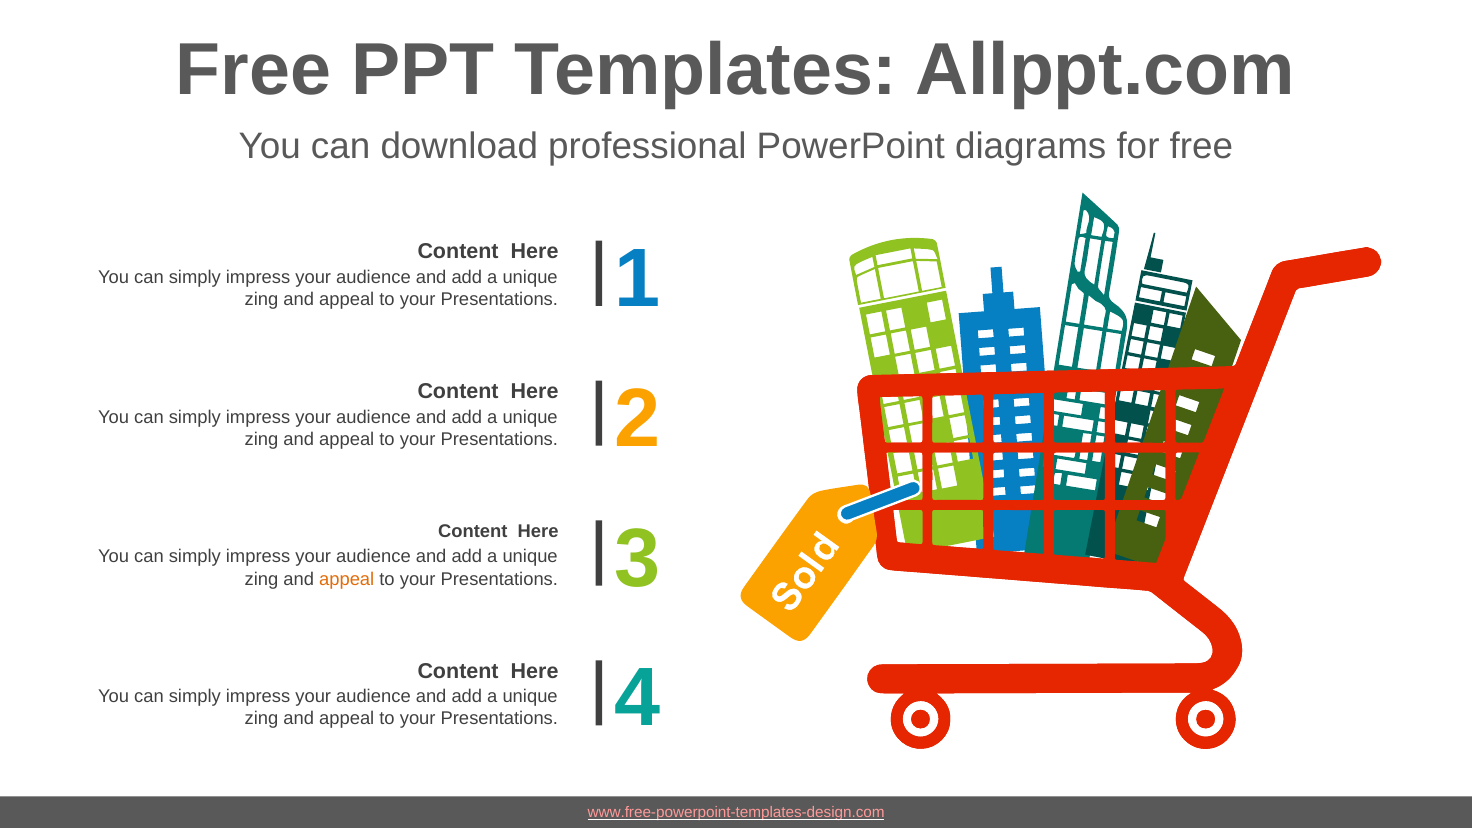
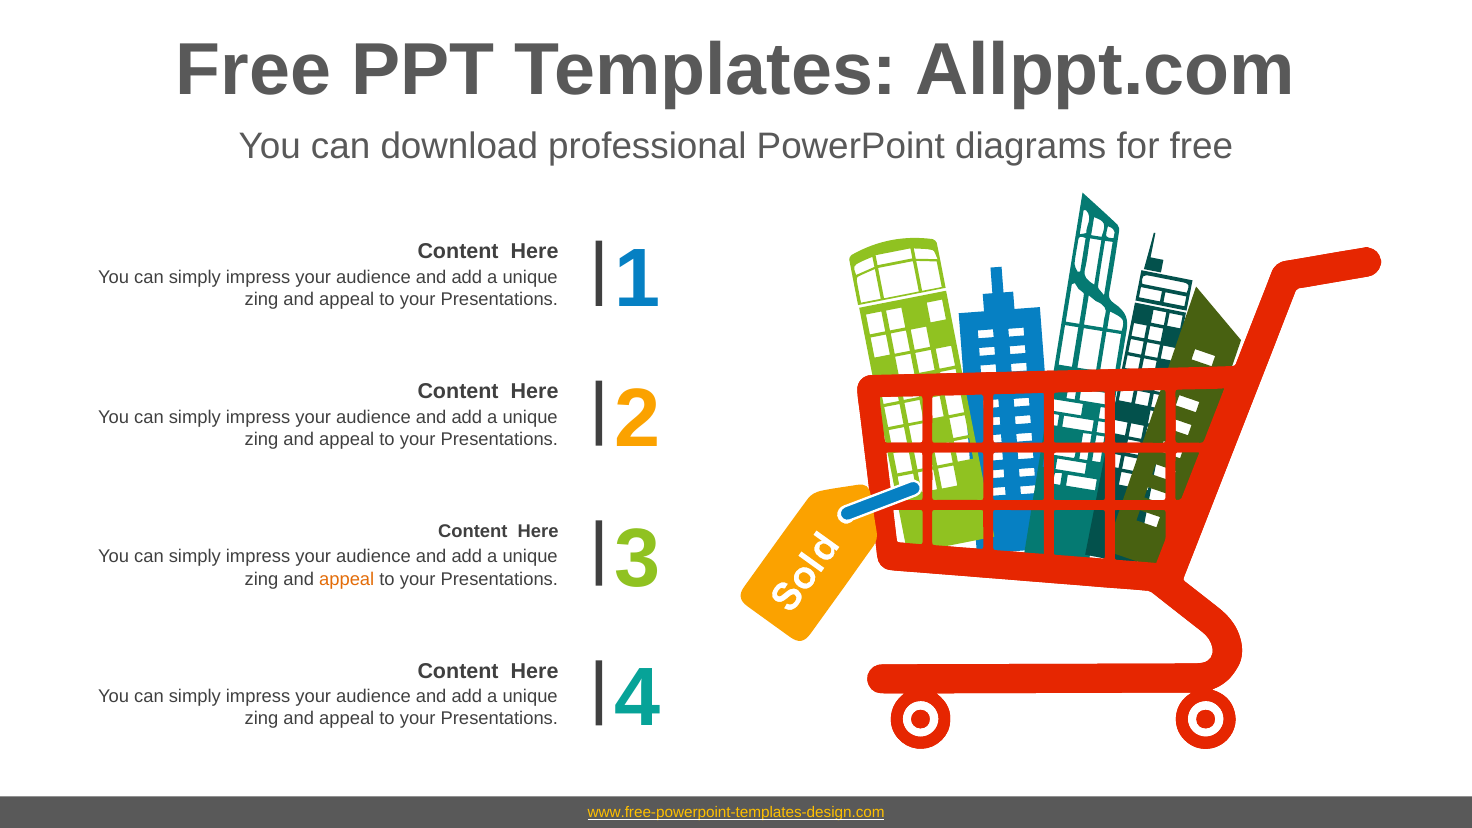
www.free-powerpoint-templates-design.com colour: pink -> yellow
